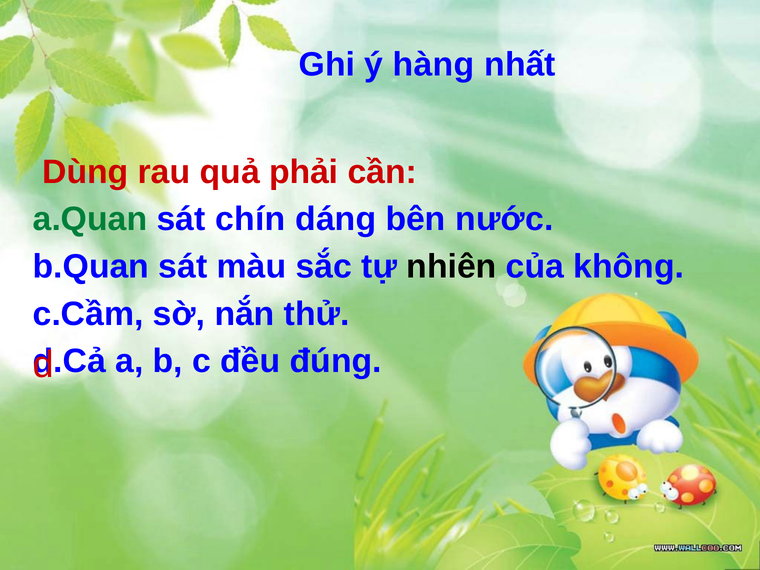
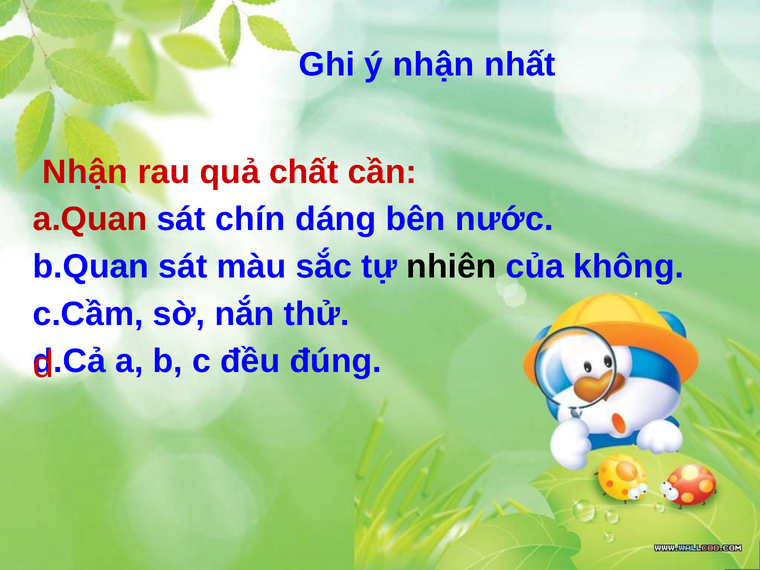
ý hàng: hàng -> nhận
Dùng at (85, 172): Dùng -> Nhận
phải: phải -> chất
a.Quan colour: green -> red
